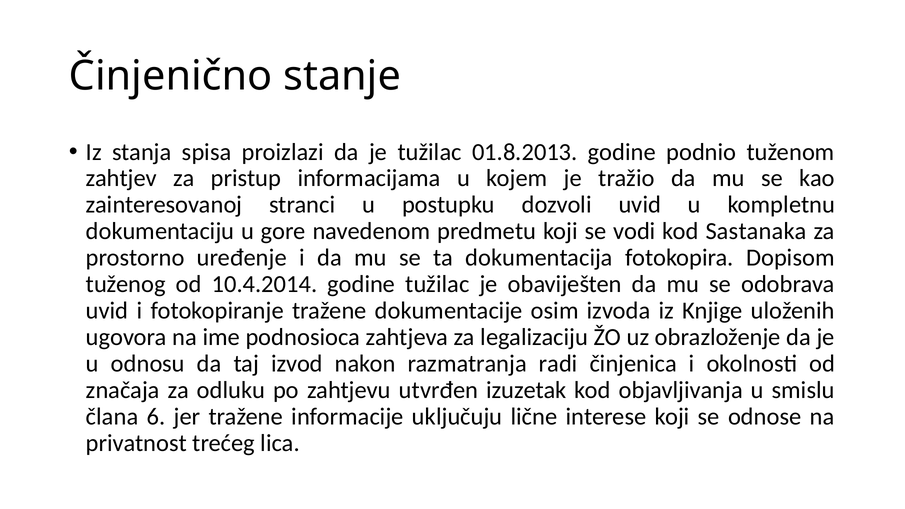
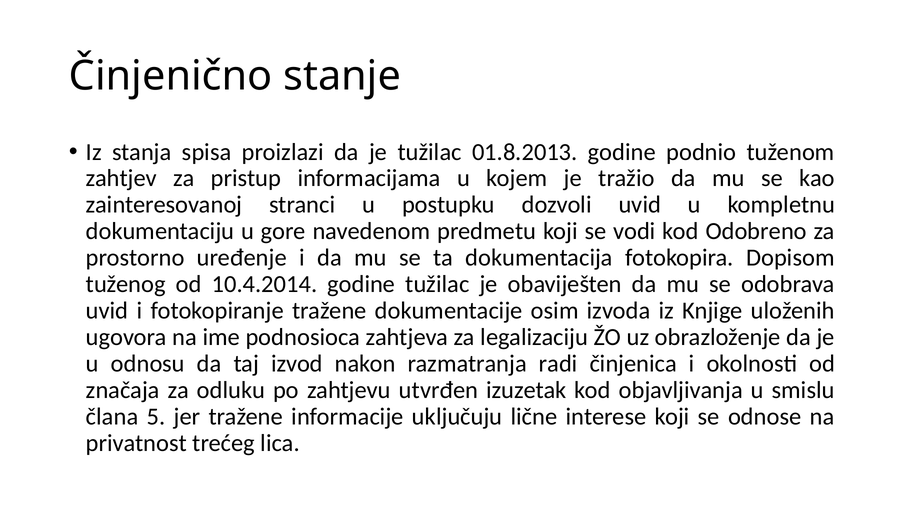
Sastanaka: Sastanaka -> Odobreno
6: 6 -> 5
